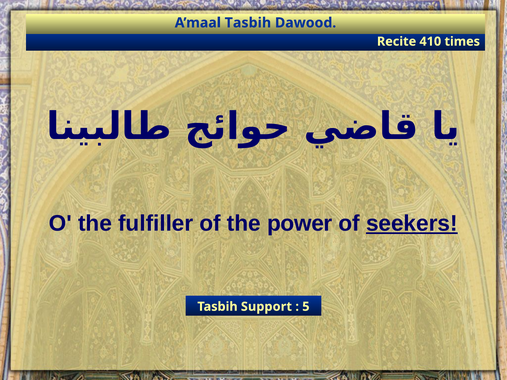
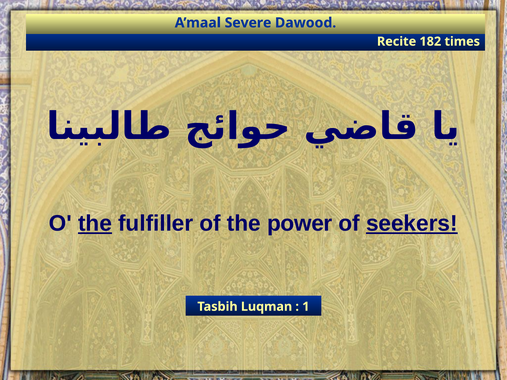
A’maal Tasbih: Tasbih -> Severe
410: 410 -> 182
the at (95, 224) underline: none -> present
Support: Support -> Luqman
5: 5 -> 1
